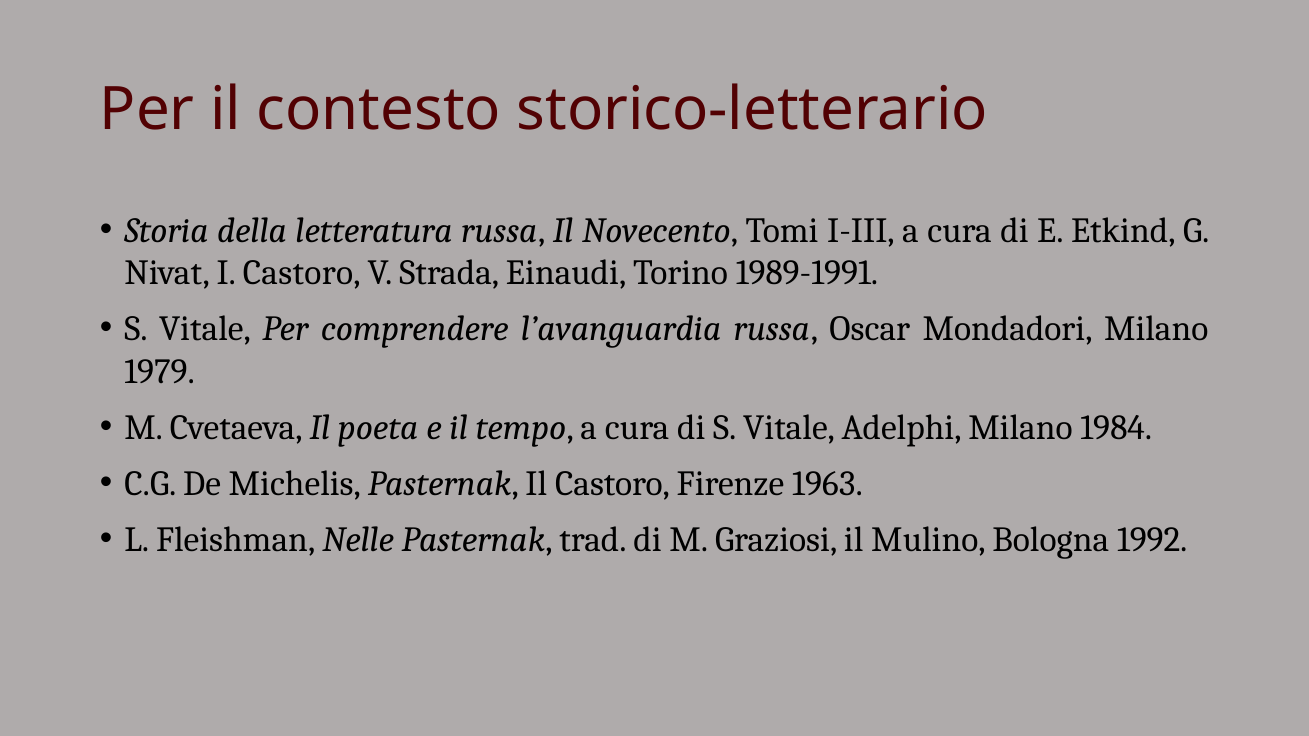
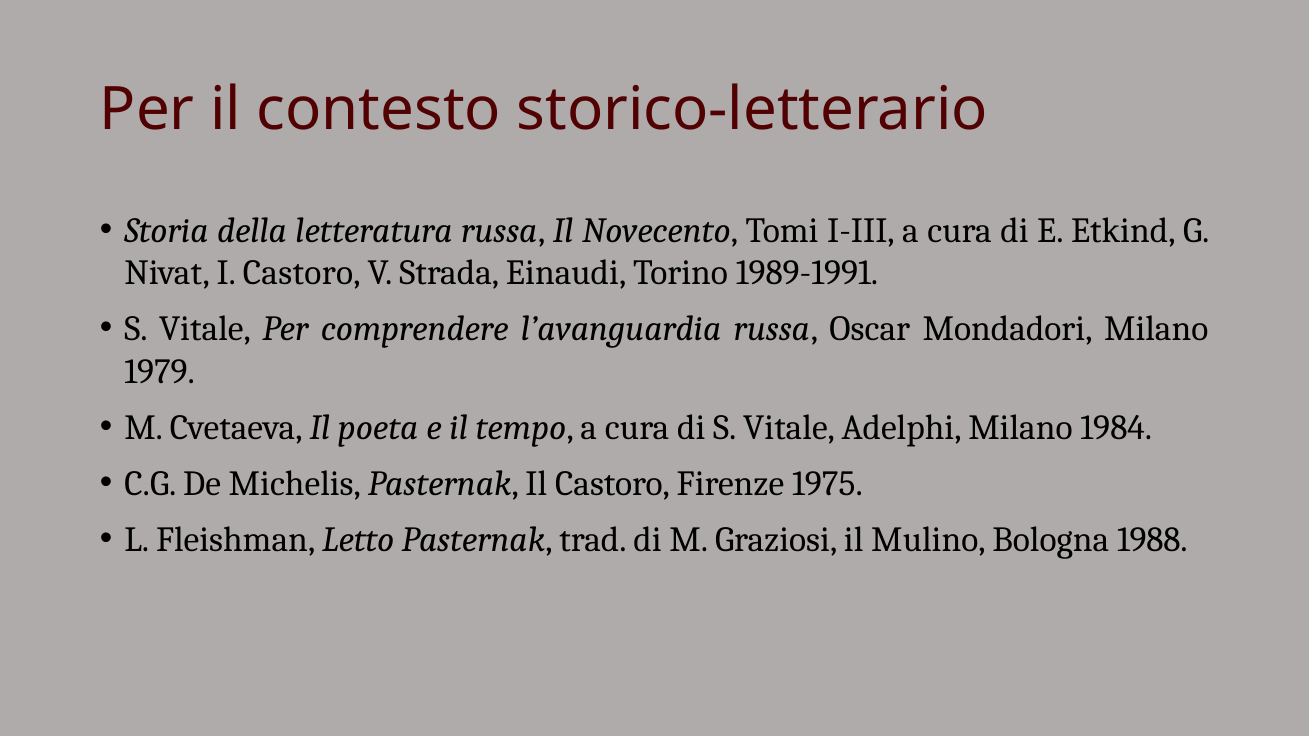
1963: 1963 -> 1975
Nelle: Nelle -> Letto
1992: 1992 -> 1988
